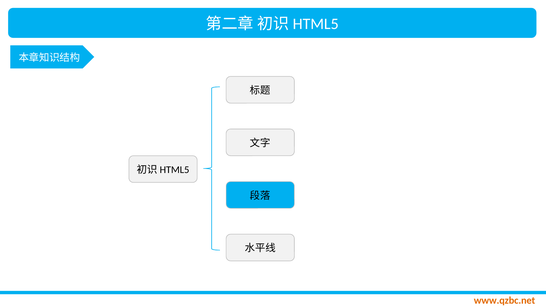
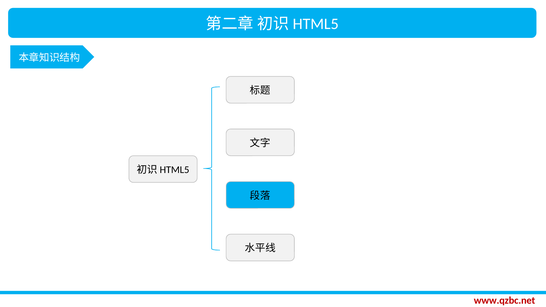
www.qzbc.net colour: orange -> red
